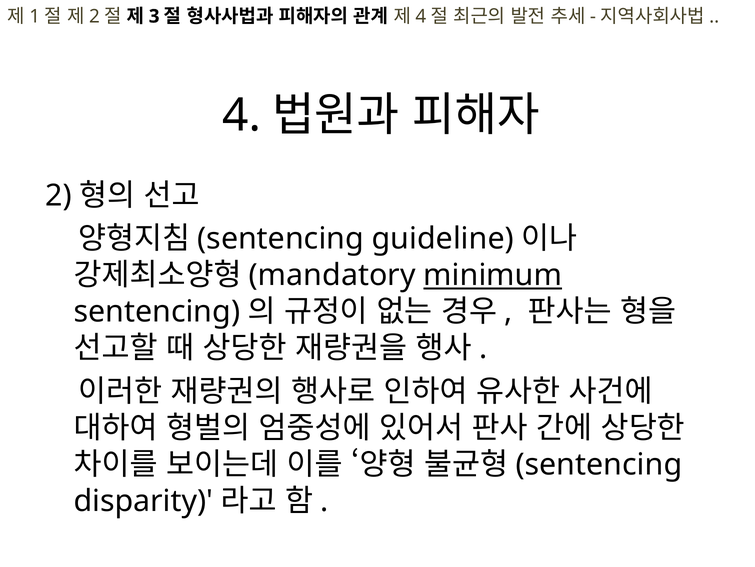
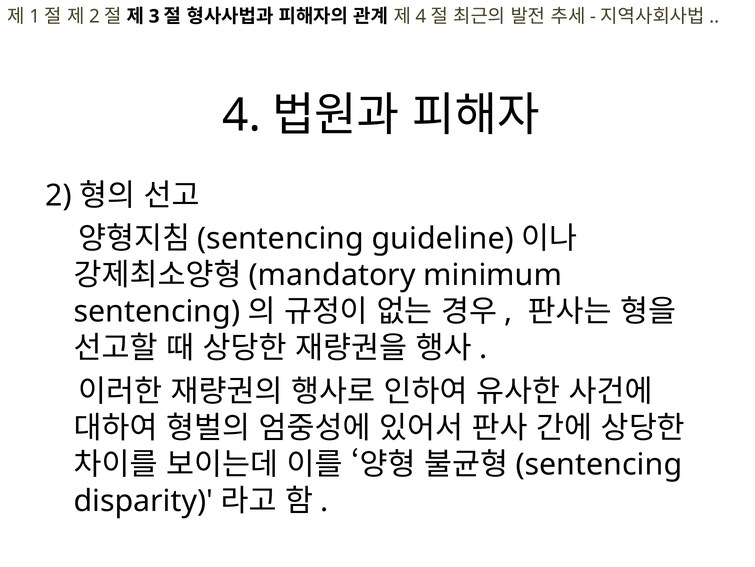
minimum underline: present -> none
